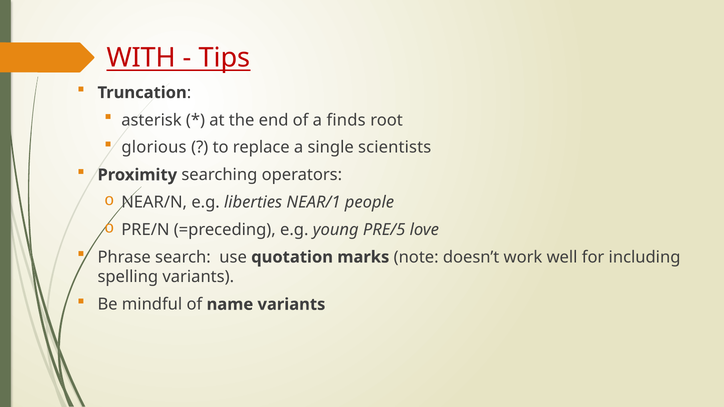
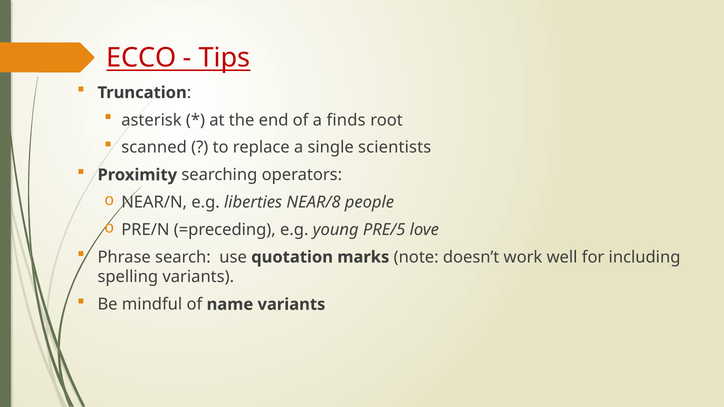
WITH: WITH -> ECCO
glorious: glorious -> scanned
NEAR/1: NEAR/1 -> NEAR/8
